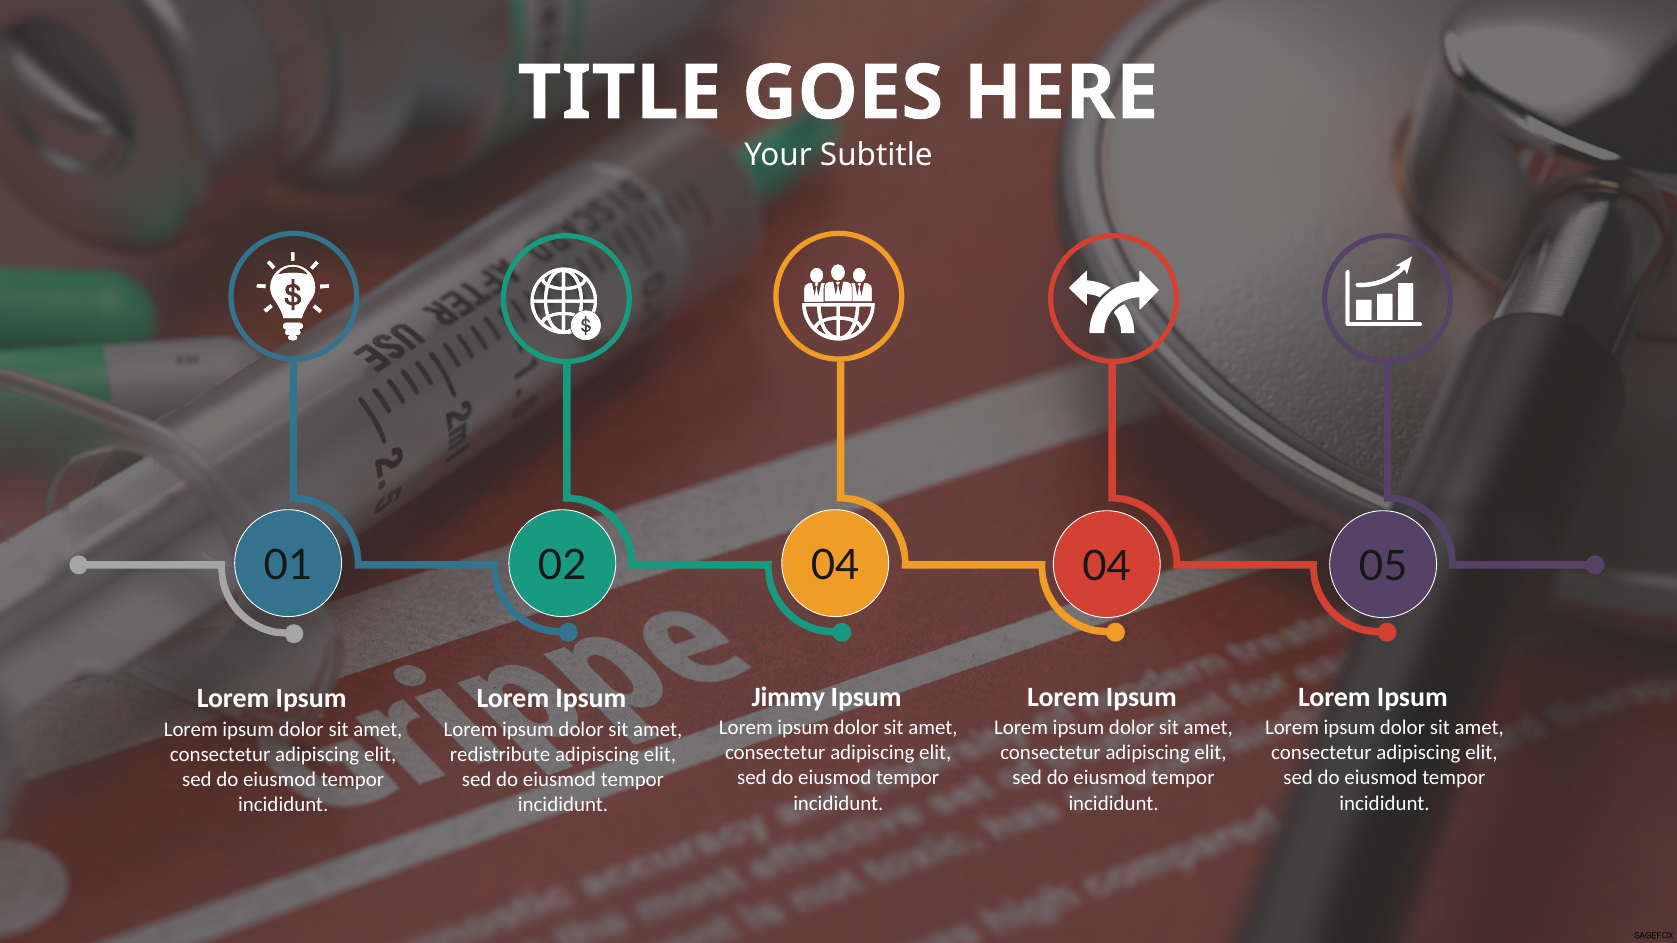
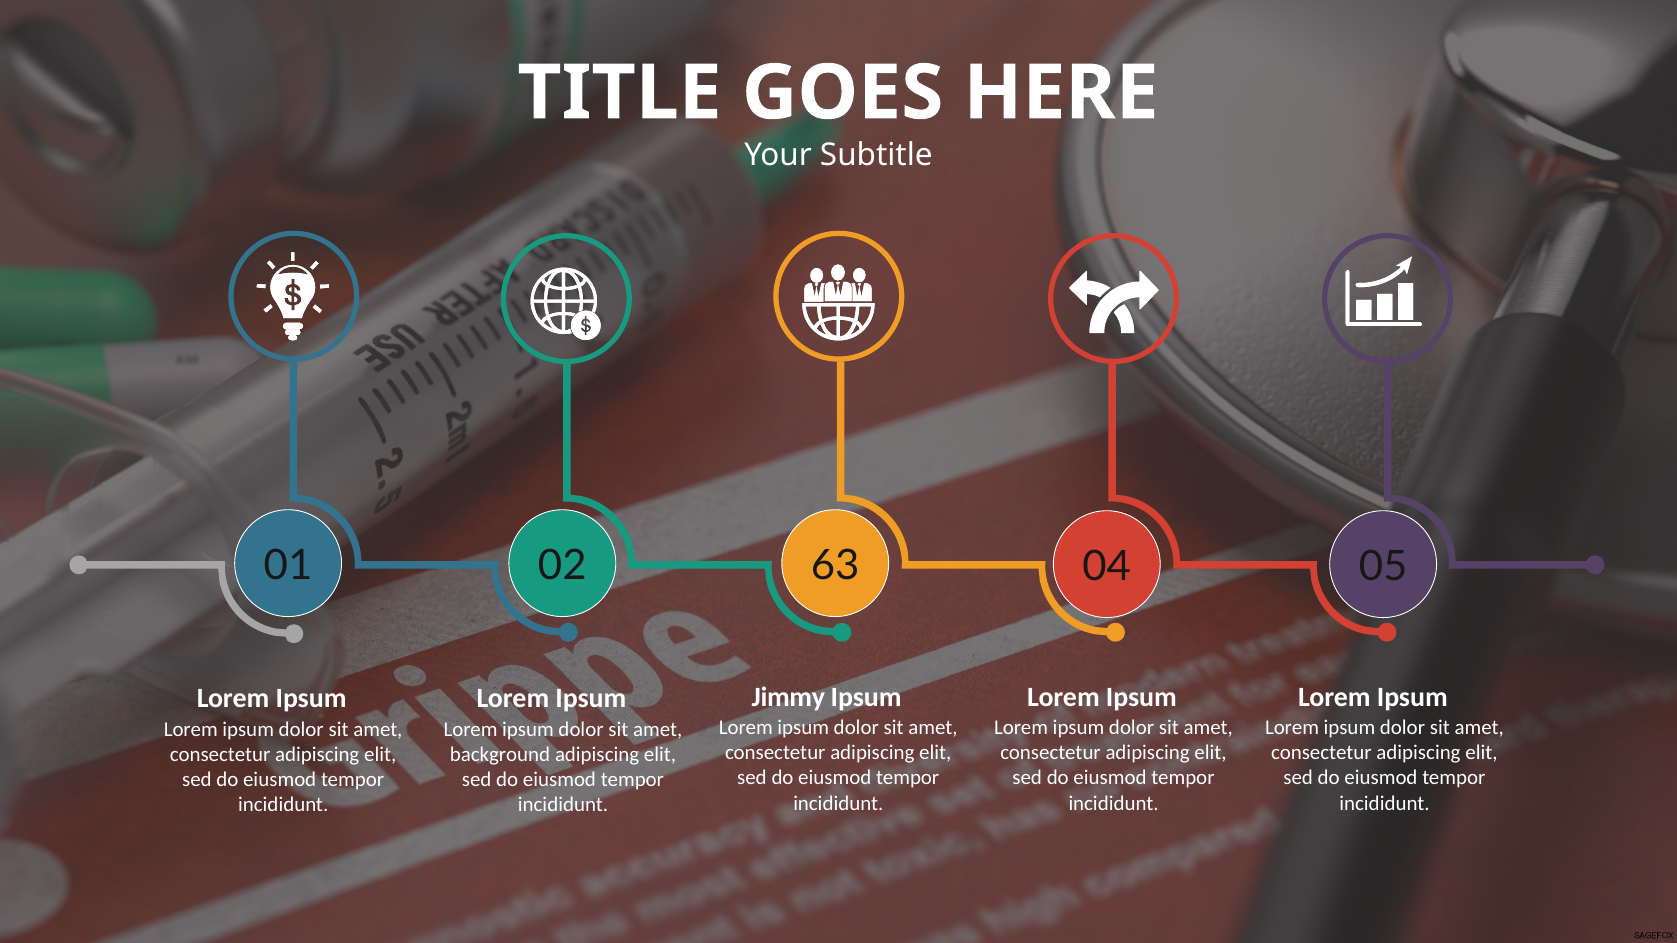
02 04: 04 -> 63
redistribute: redistribute -> background
